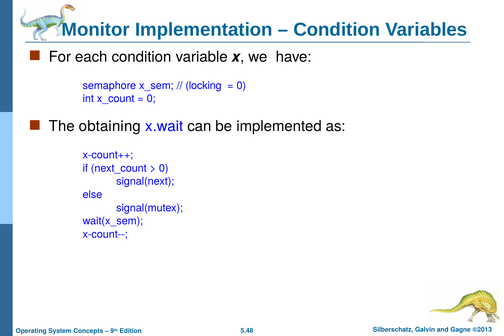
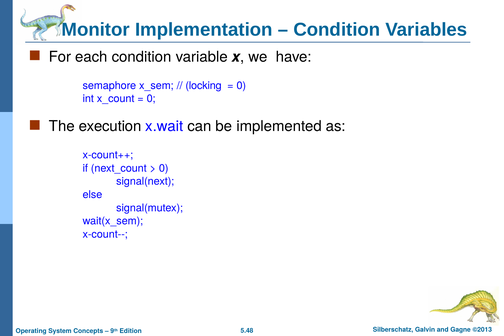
obtaining: obtaining -> execution
